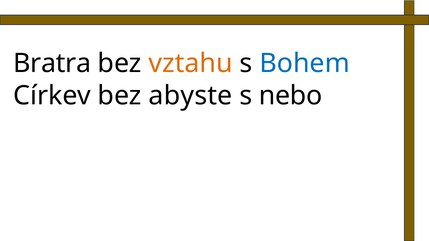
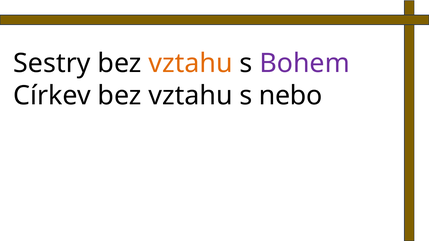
Bratra: Bratra -> Sestry
Bohem colour: blue -> purple
Církev bez abyste: abyste -> vztahu
